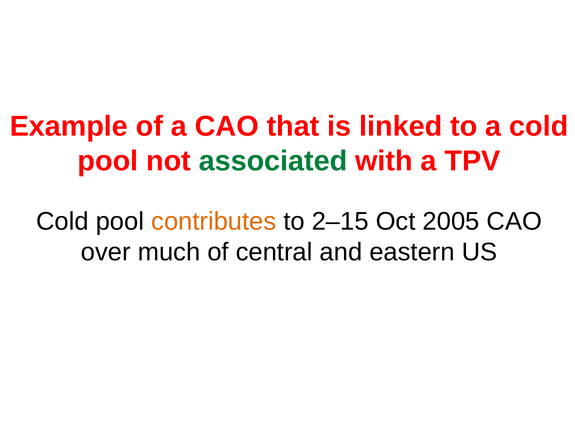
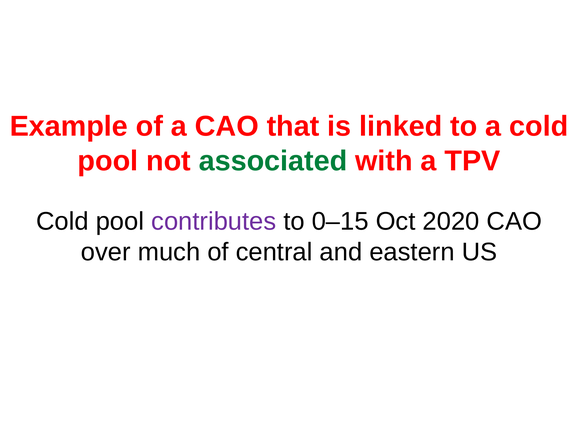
contributes colour: orange -> purple
2–15: 2–15 -> 0–15
2005: 2005 -> 2020
